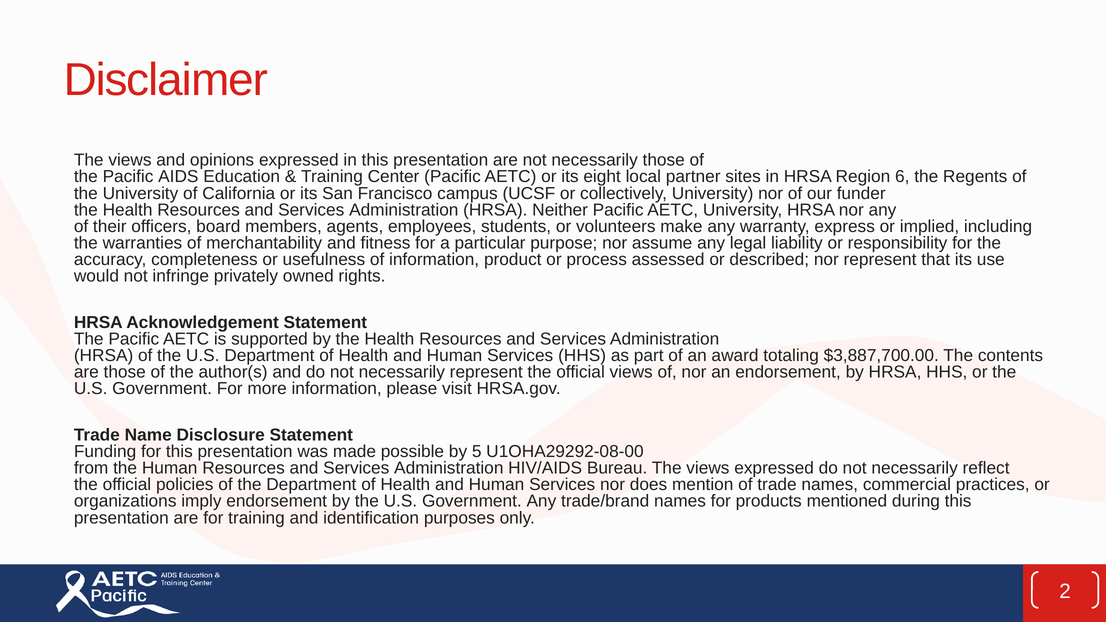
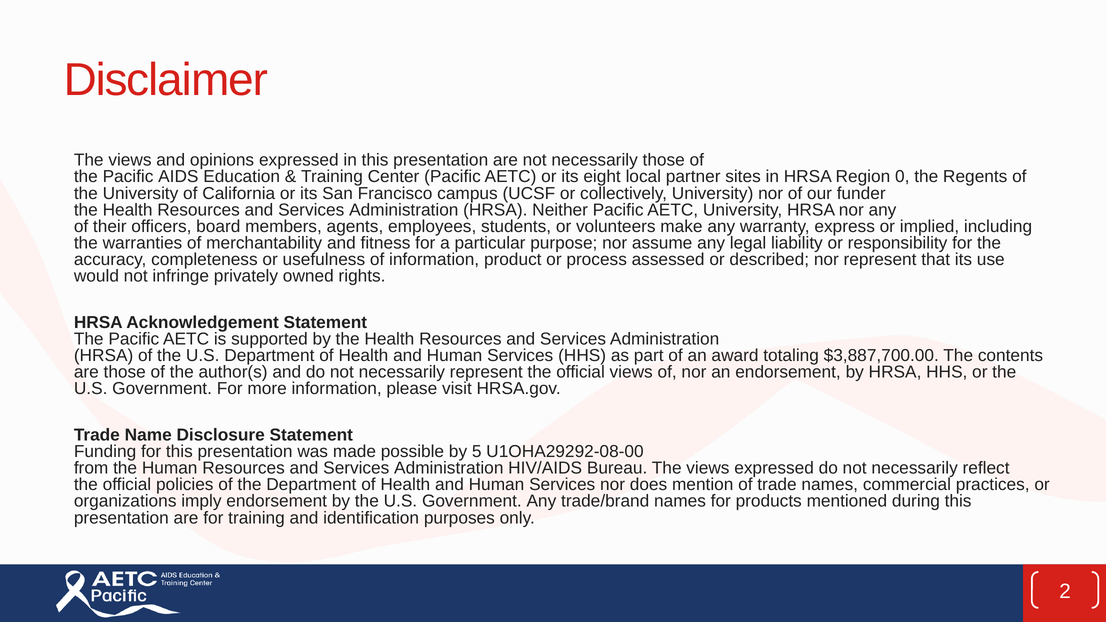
6: 6 -> 0
